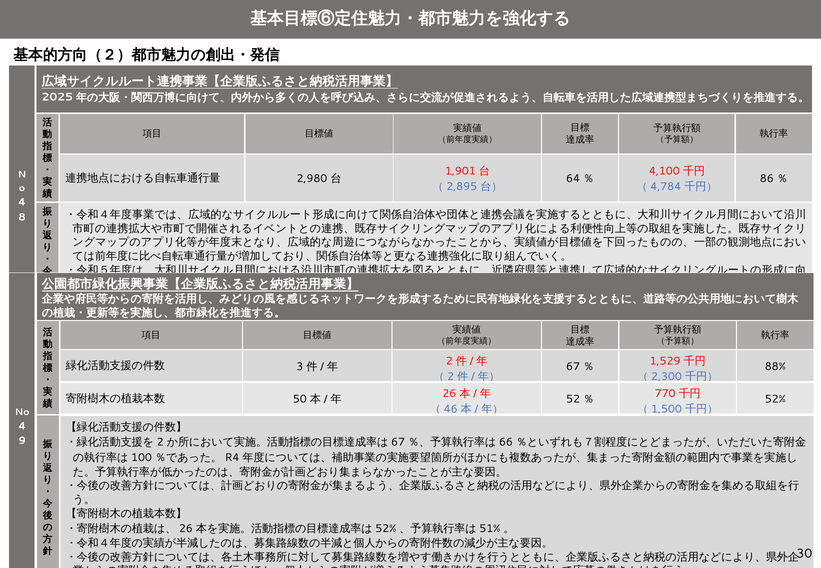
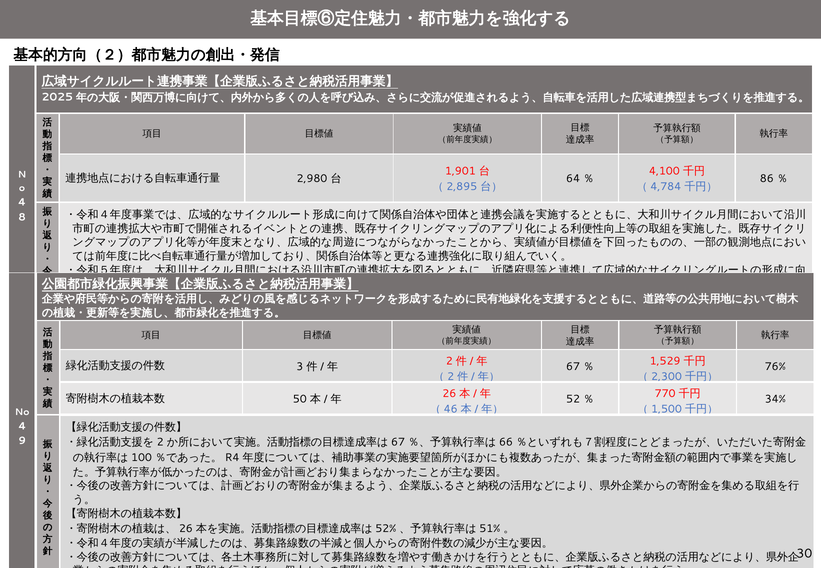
88%: 88% -> 76%
52%: 52% -> 34%
